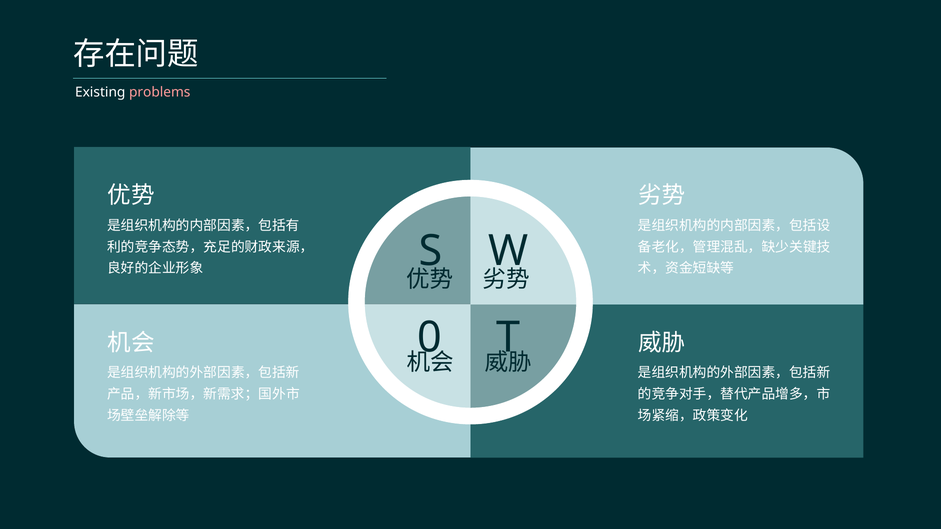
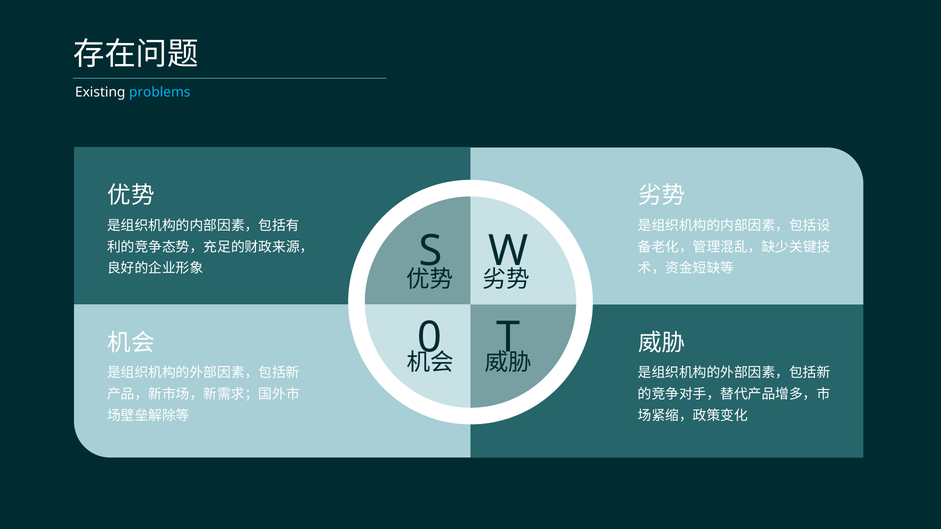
problems colour: pink -> light blue
